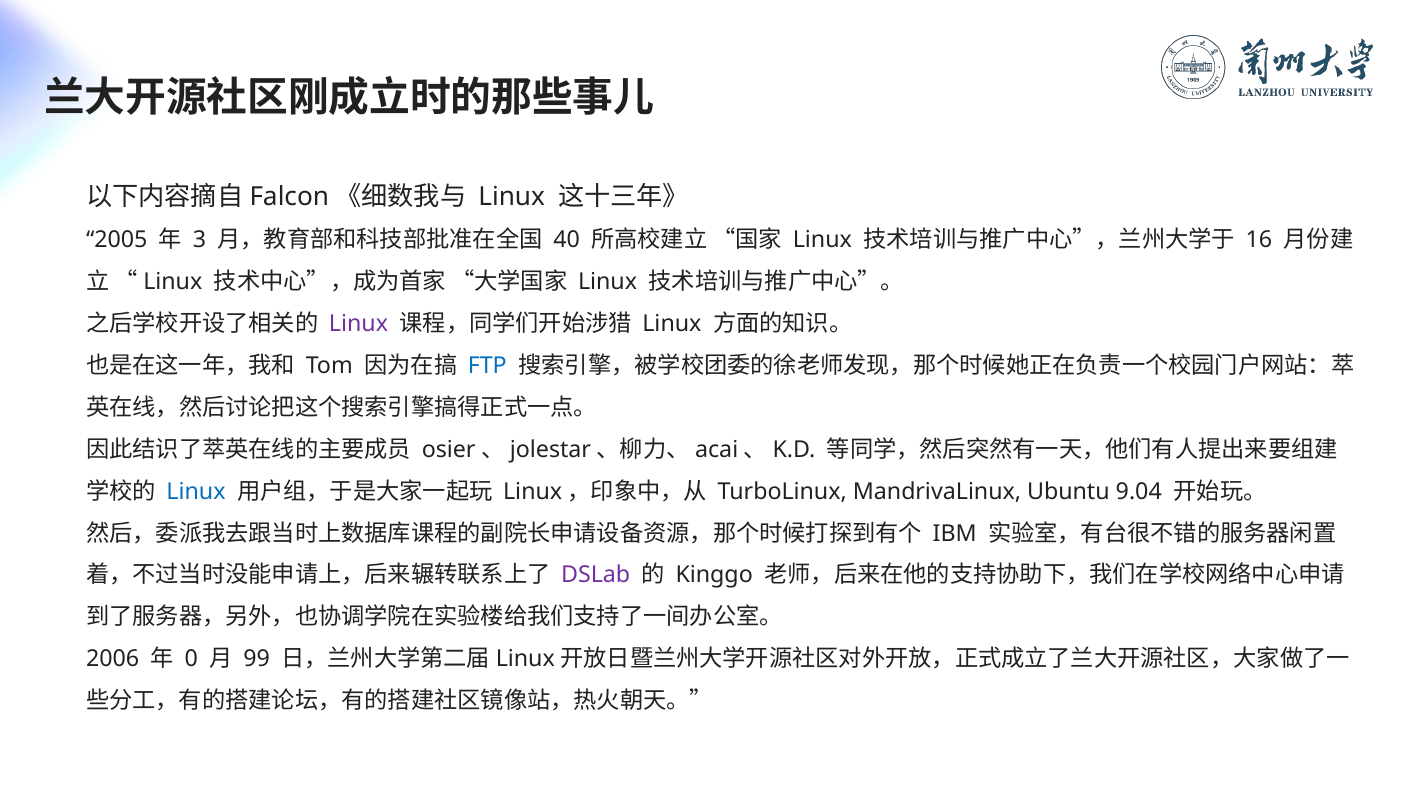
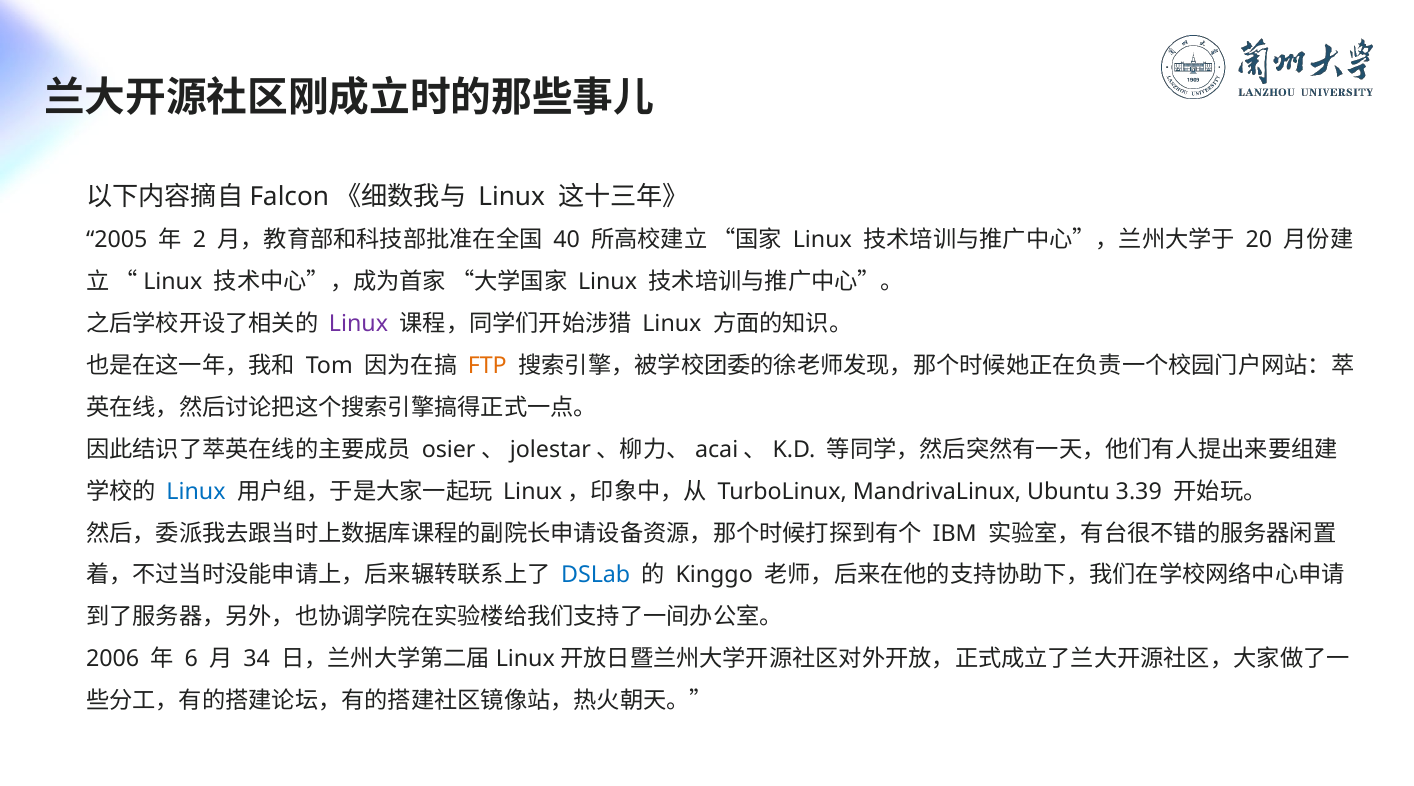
3: 3 -> 2
16: 16 -> 20
FTP colour: blue -> orange
9.04: 9.04 -> 3.39
DSLab colour: purple -> blue
0: 0 -> 6
99: 99 -> 34
